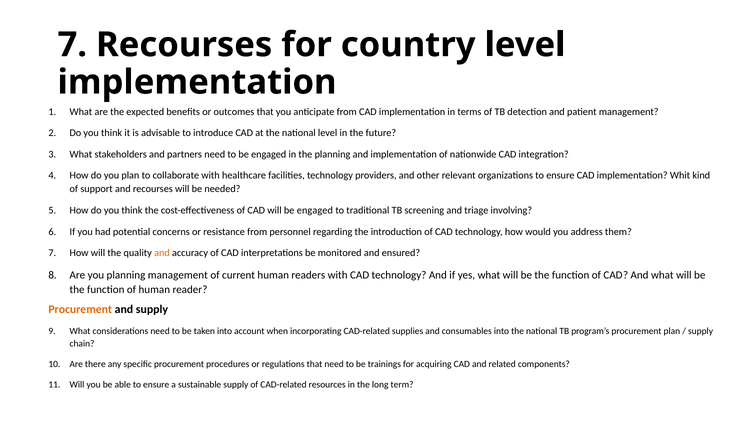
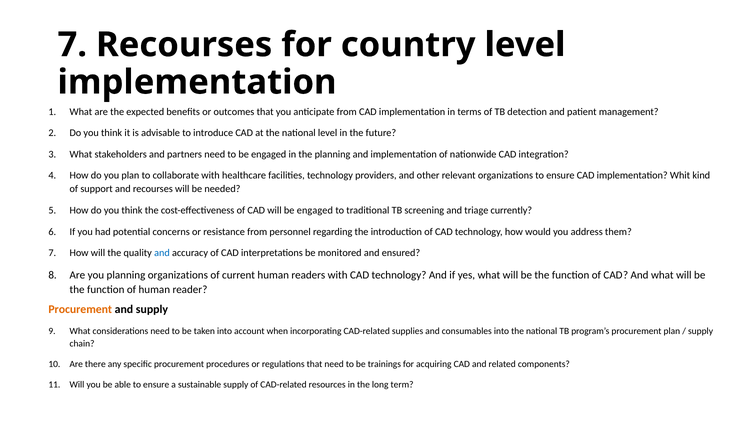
involving: involving -> currently
and at (162, 253) colour: orange -> blue
planning management: management -> organizations
